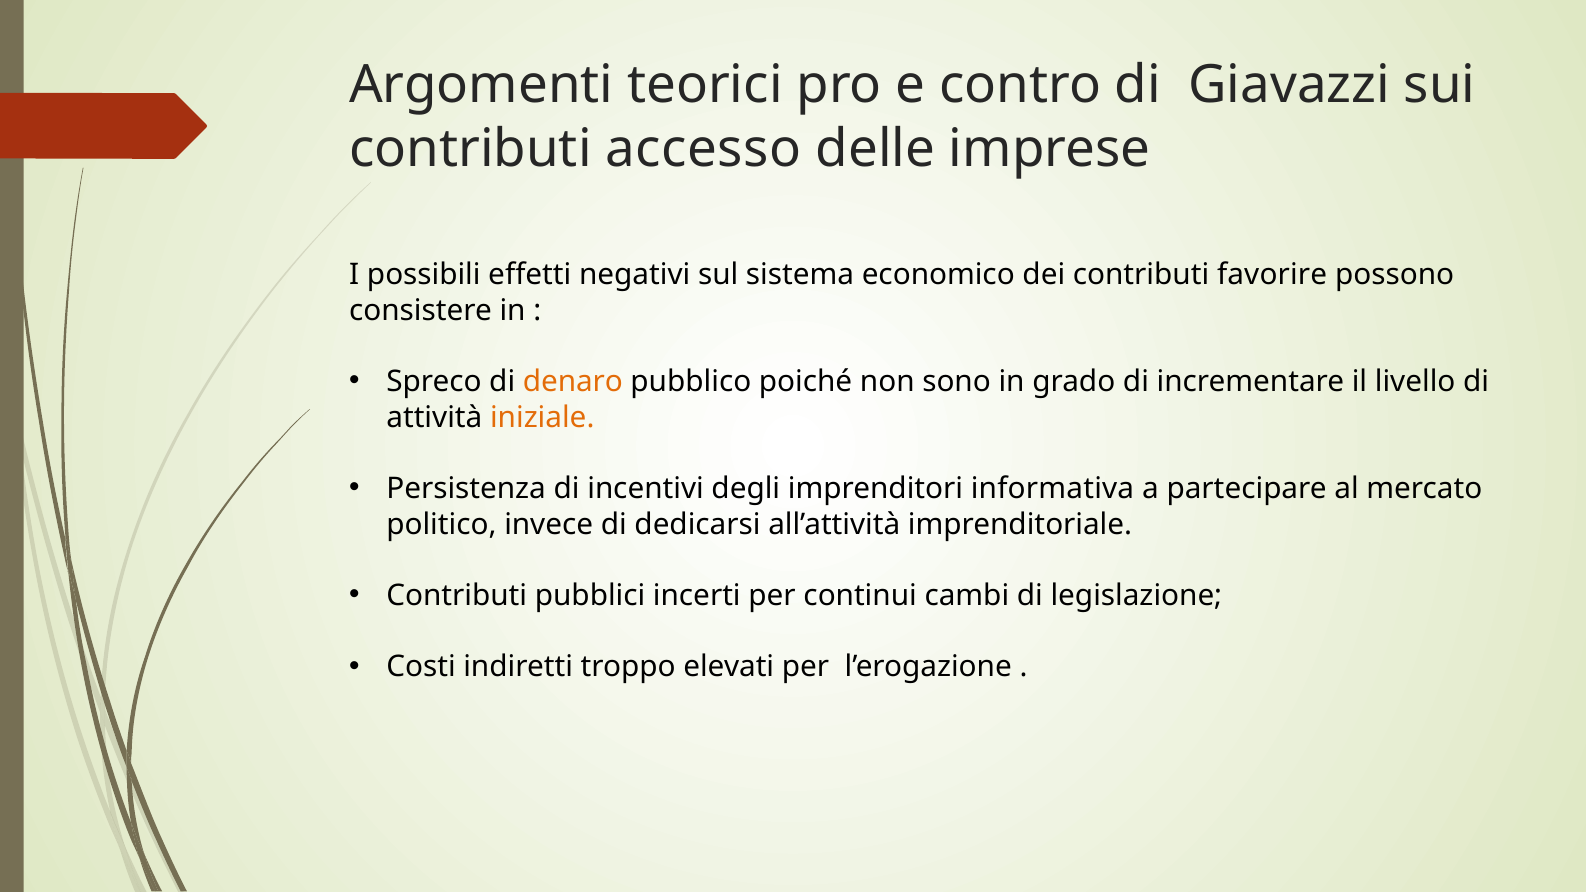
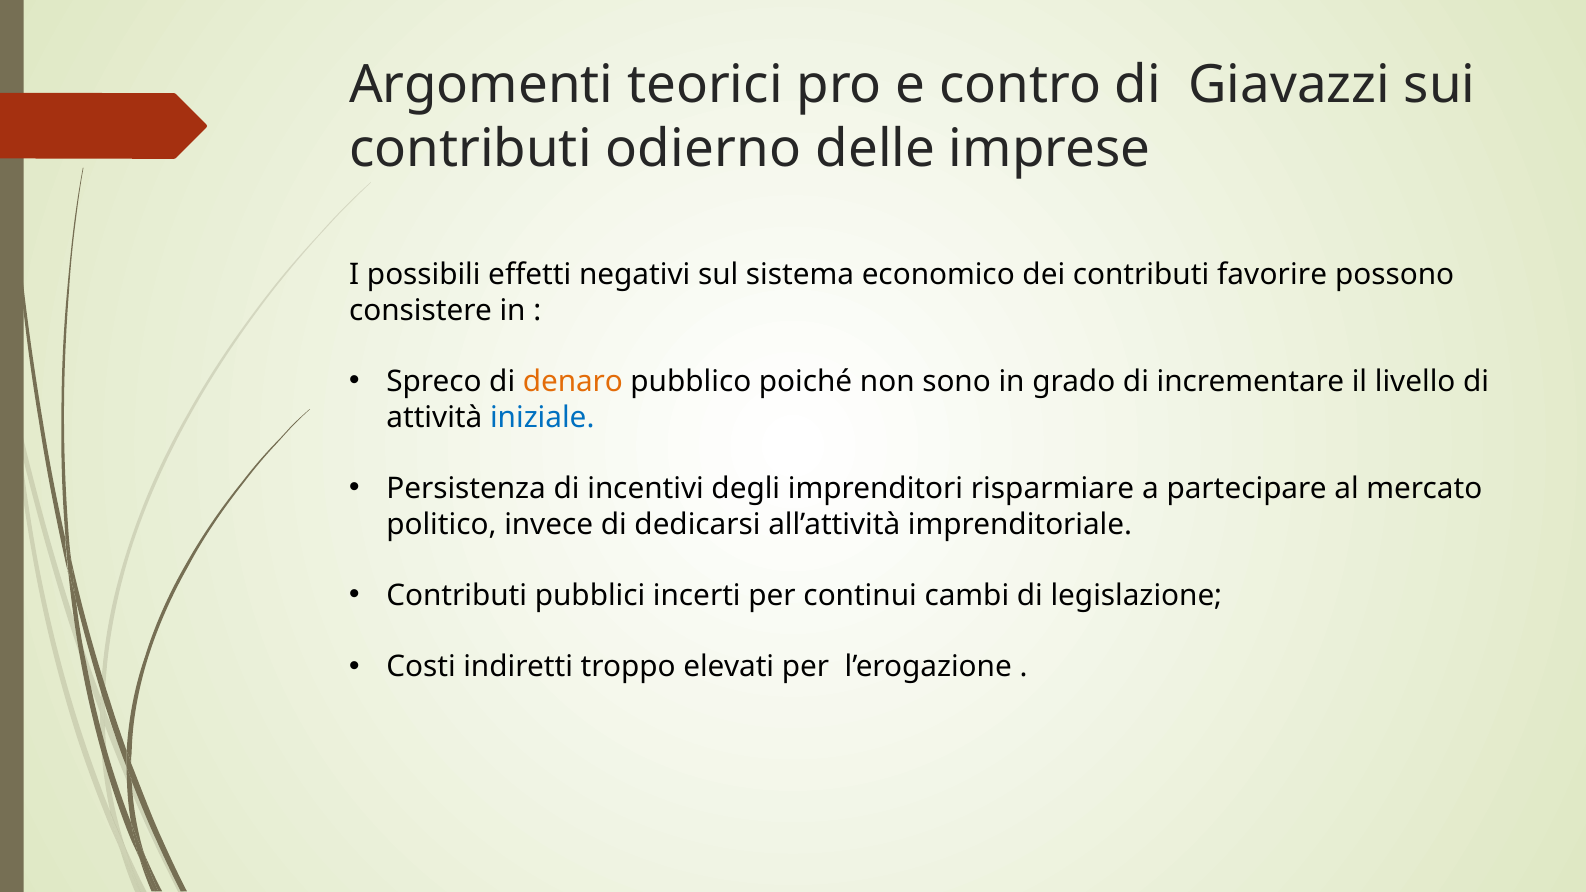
accesso: accesso -> odierno
iniziale colour: orange -> blue
informativa: informativa -> risparmiare
